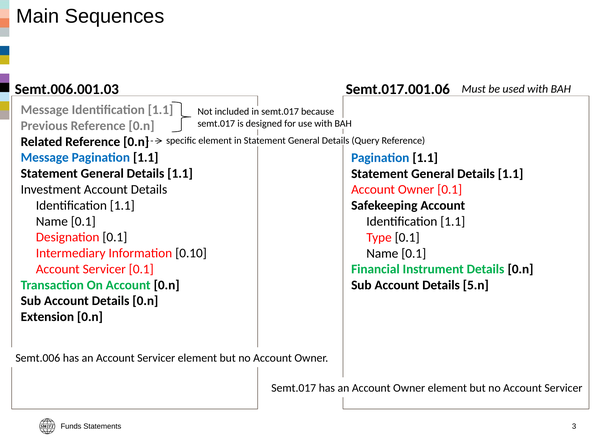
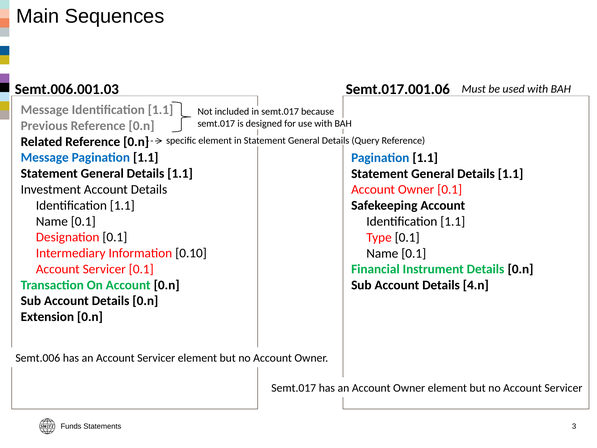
5.n: 5.n -> 4.n
